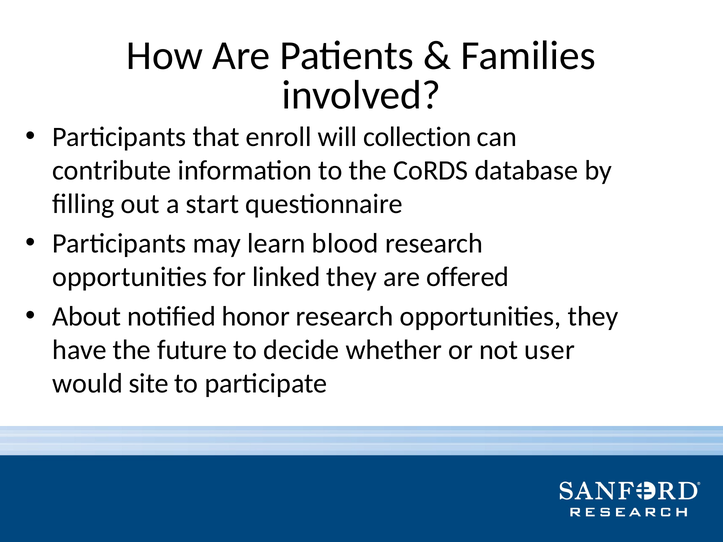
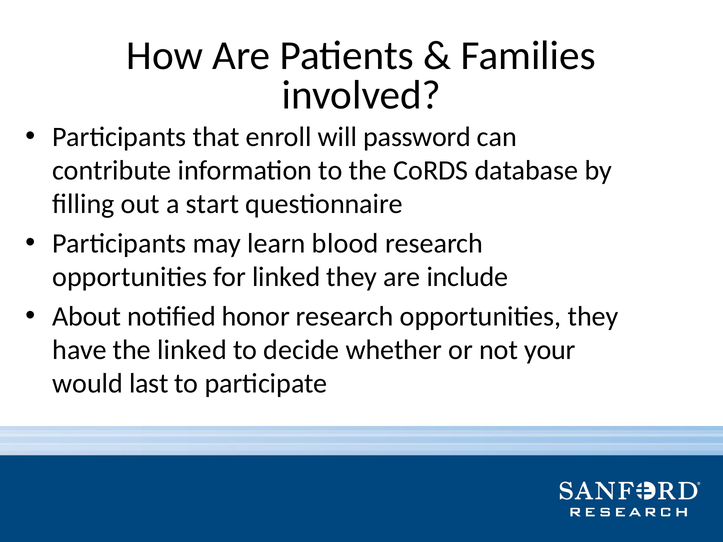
collection: collection -> password
offered: offered -> include
the future: future -> linked
user: user -> your
site: site -> last
